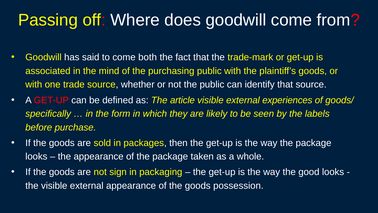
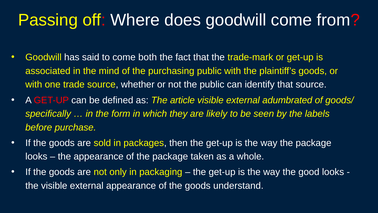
experiences: experiences -> adumbrated
sign: sign -> only
possession: possession -> understand
